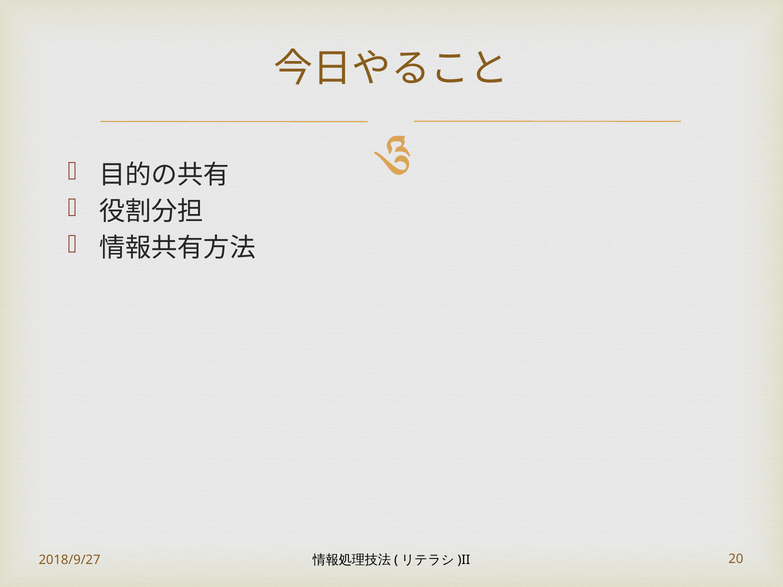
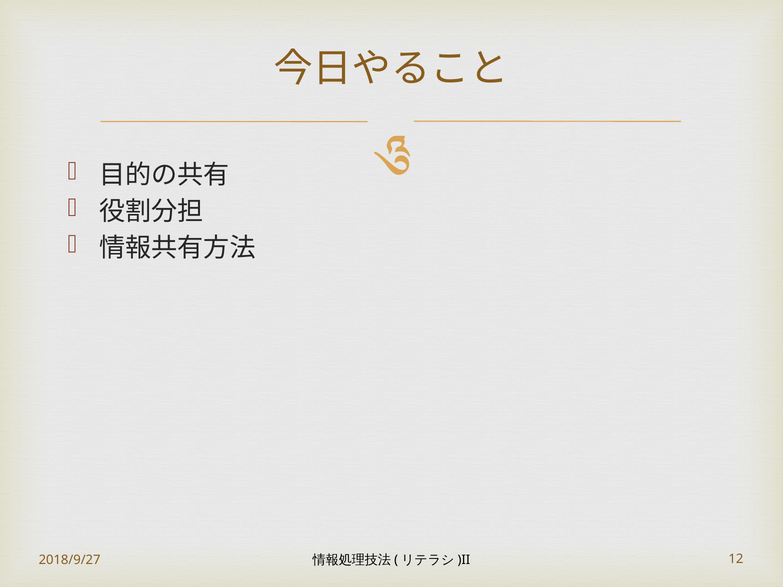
20: 20 -> 12
